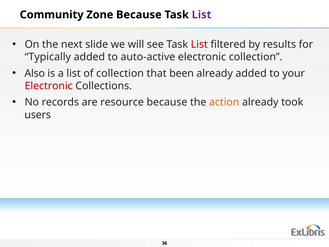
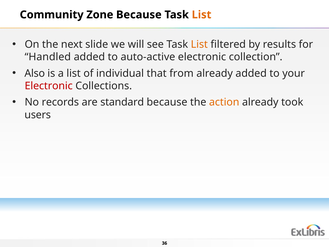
List at (202, 15) colour: purple -> orange
List at (199, 44) colour: red -> orange
Typically: Typically -> Handled
of collection: collection -> individual
been: been -> from
resource: resource -> standard
